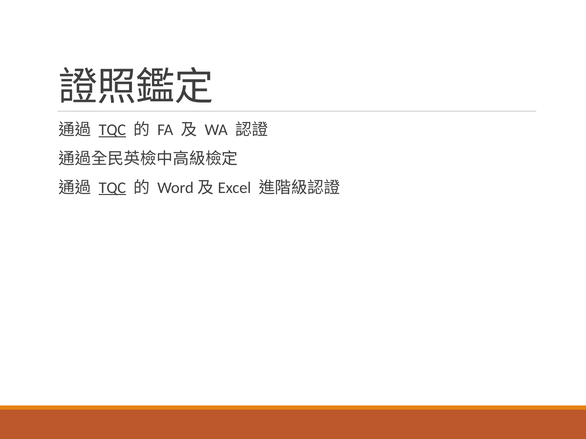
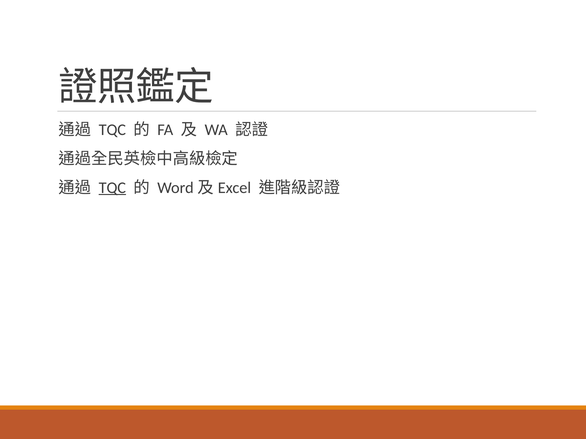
TQC at (112, 130) underline: present -> none
